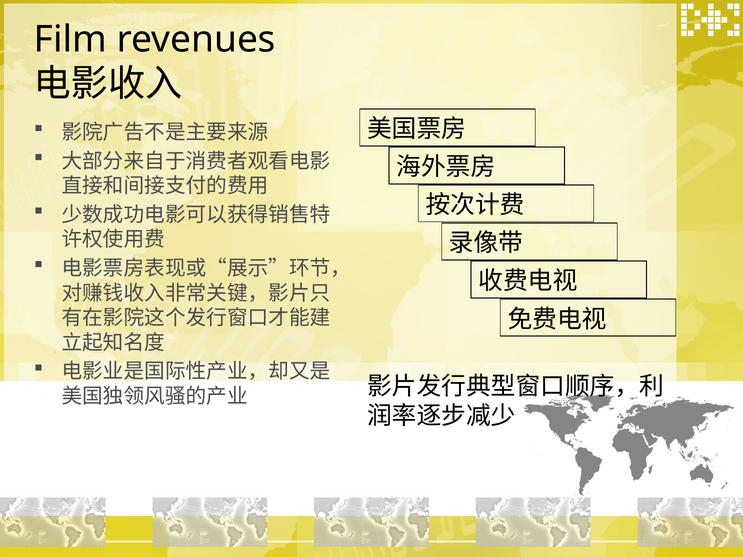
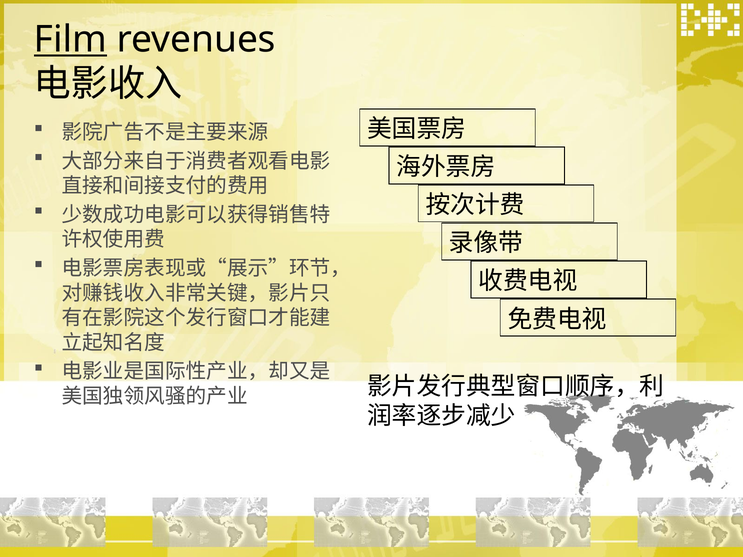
Film underline: none -> present
